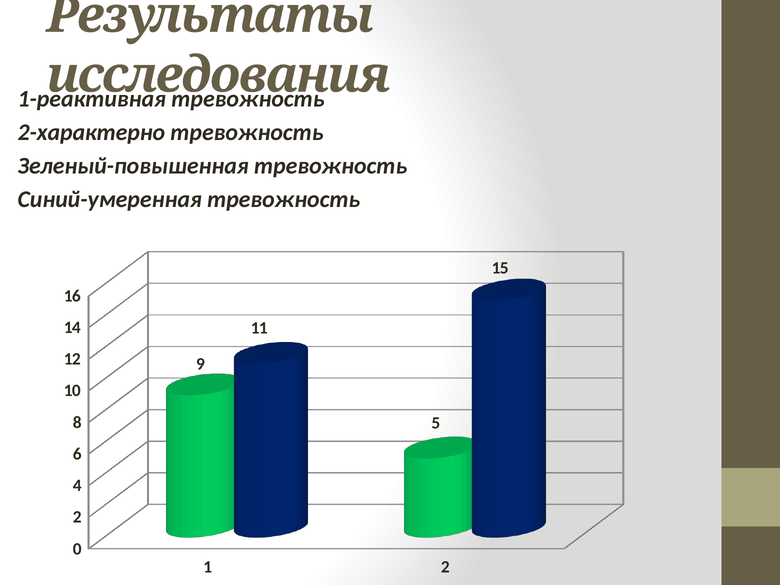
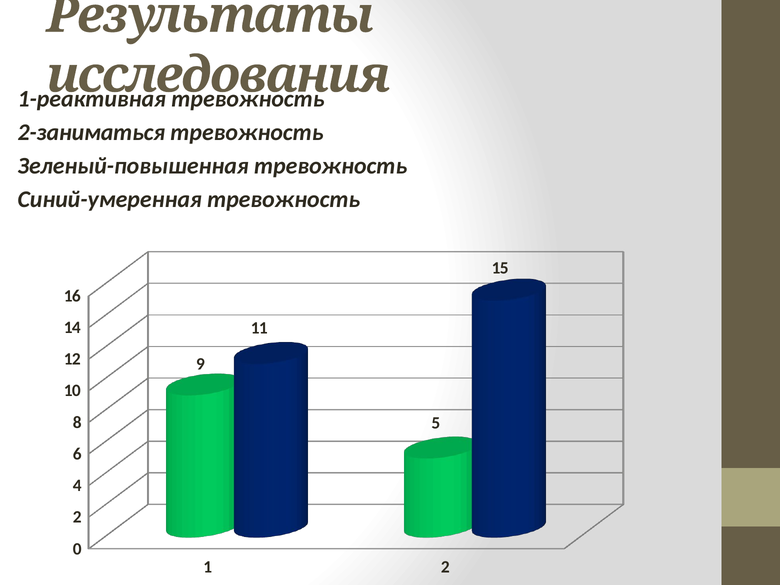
2-характерно: 2-характерно -> 2-заниматься
